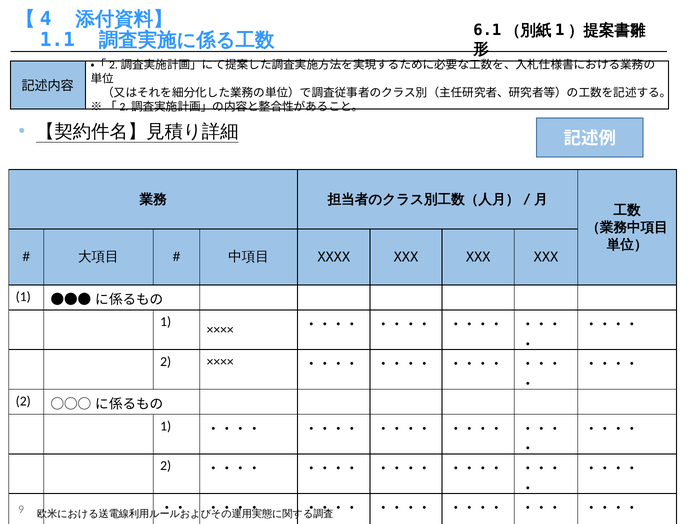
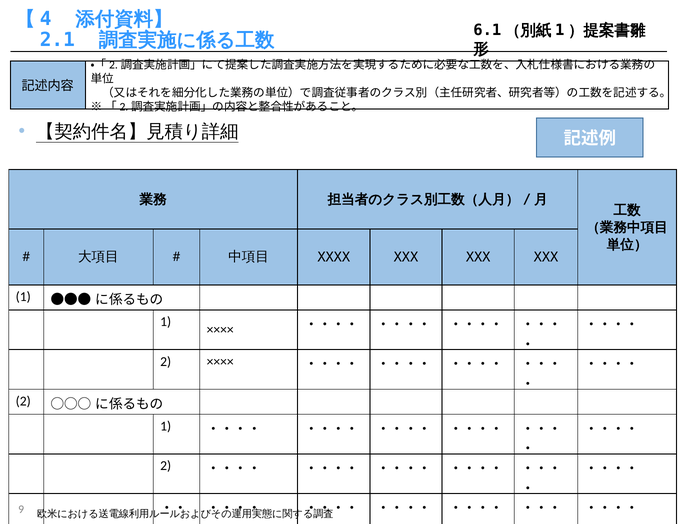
1.1: 1.1 -> 2.1
